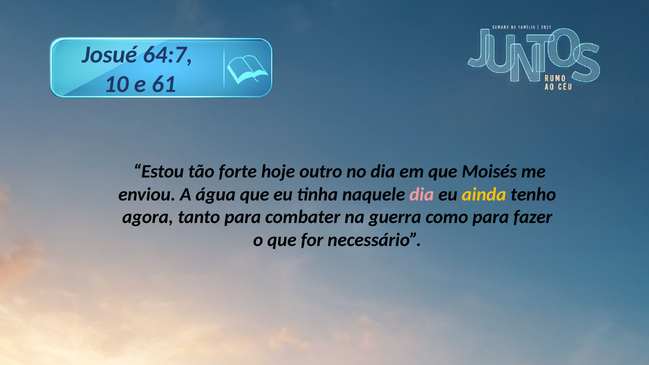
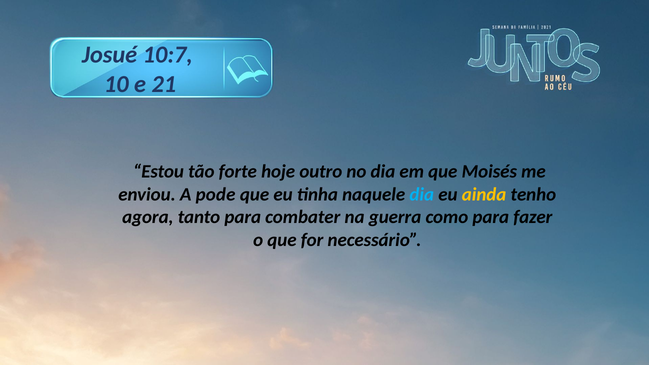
64:7: 64:7 -> 10:7
61: 61 -> 21
água: água -> pode
dia at (422, 194) colour: pink -> light blue
